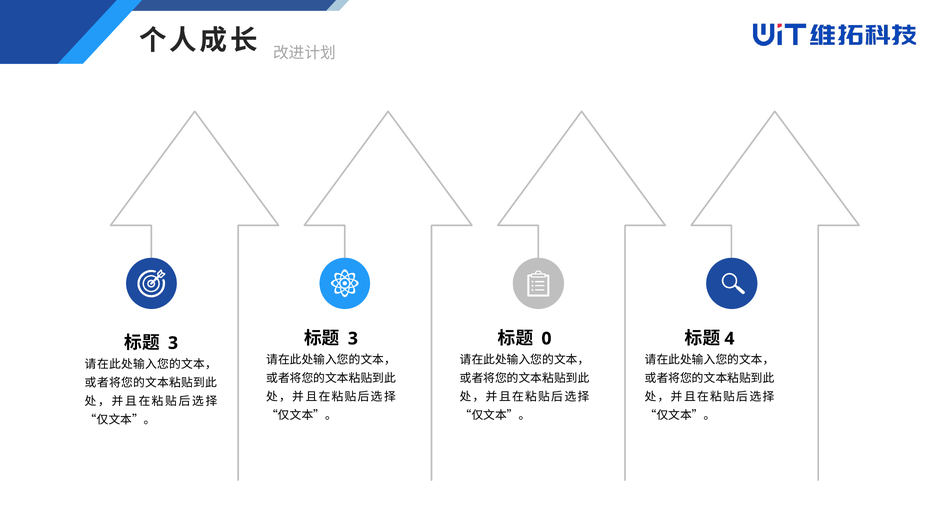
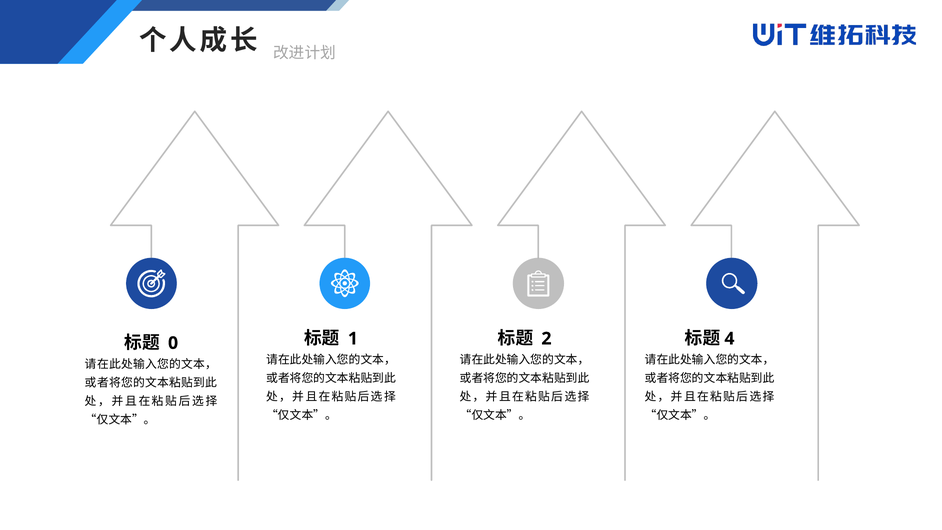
3 at (353, 339): 3 -> 1
0: 0 -> 2
3 at (173, 343): 3 -> 0
